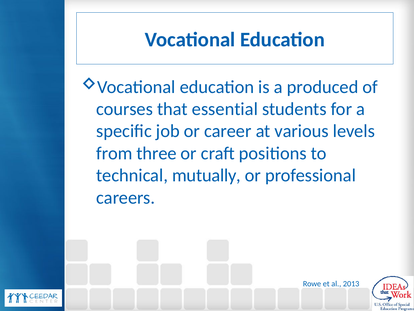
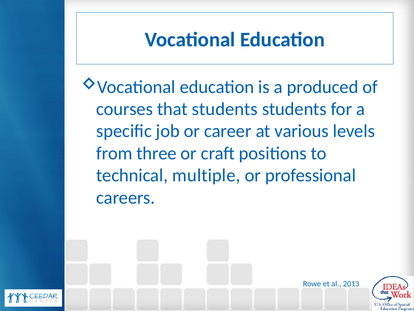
that essential: essential -> students
mutually: mutually -> multiple
